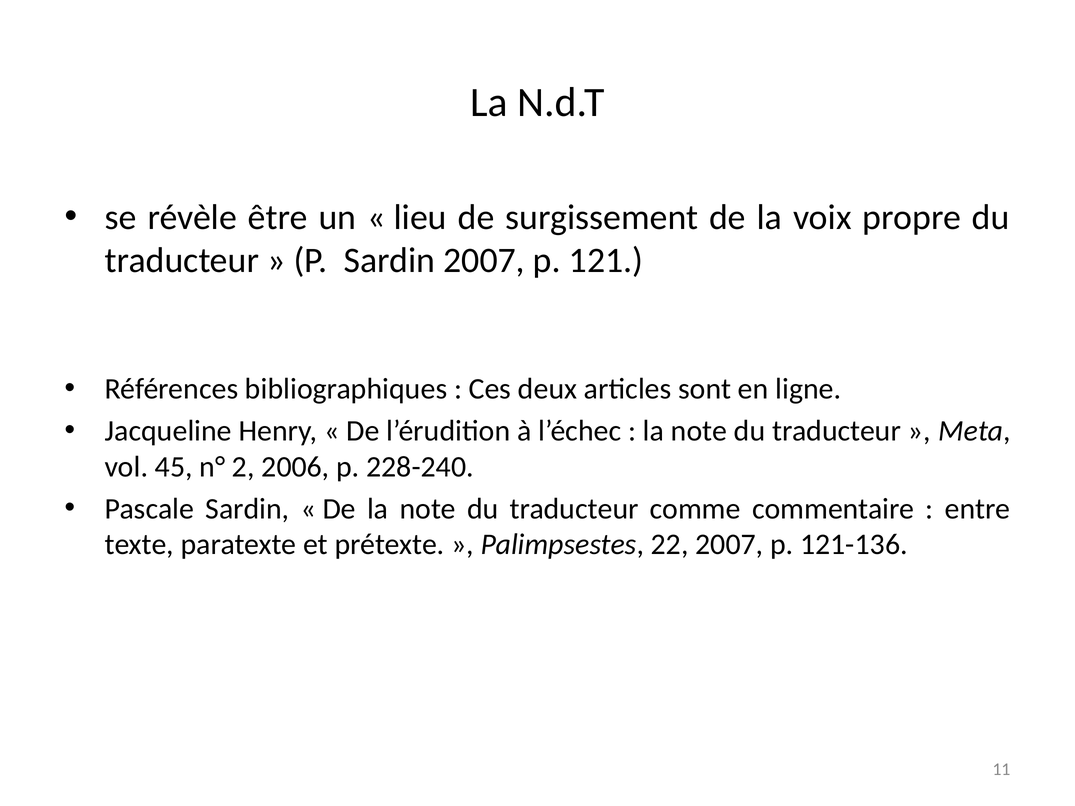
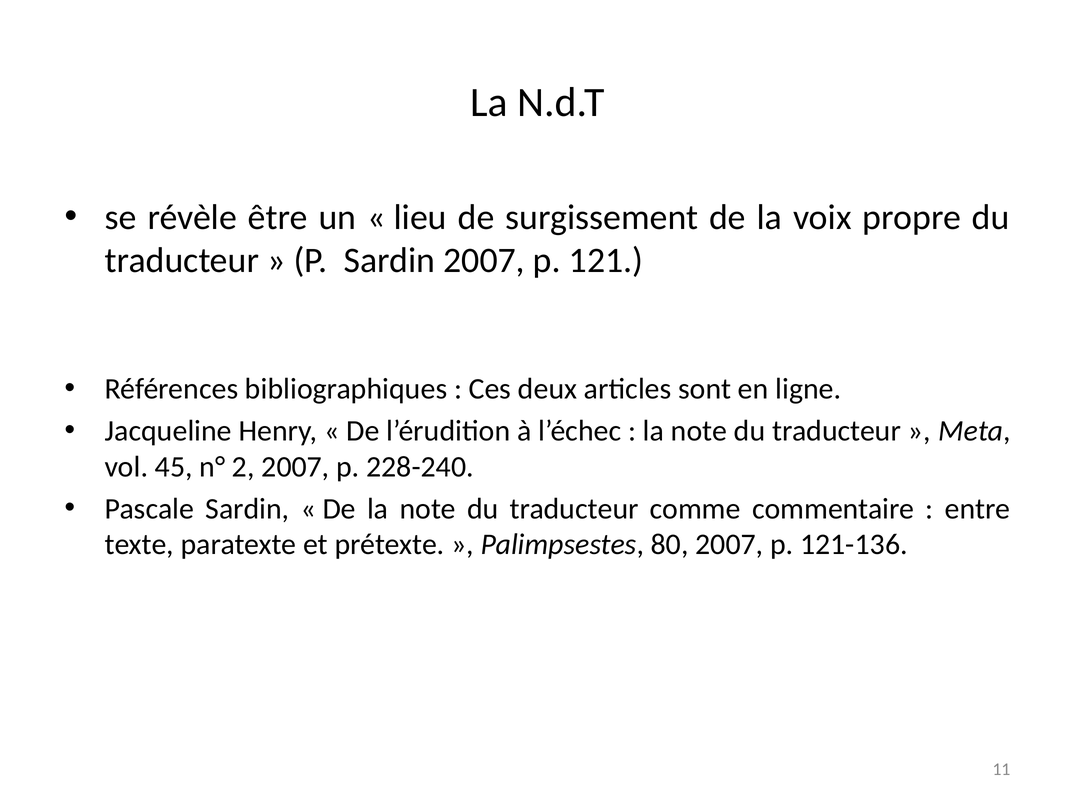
2 2006: 2006 -> 2007
22: 22 -> 80
